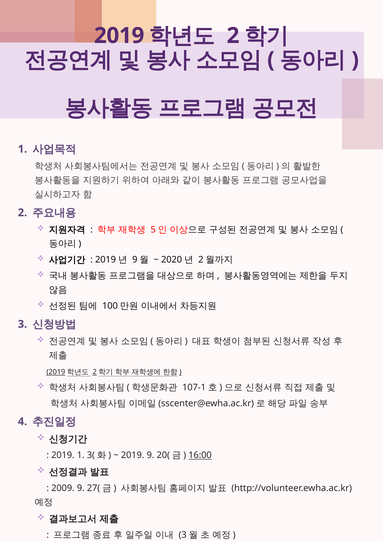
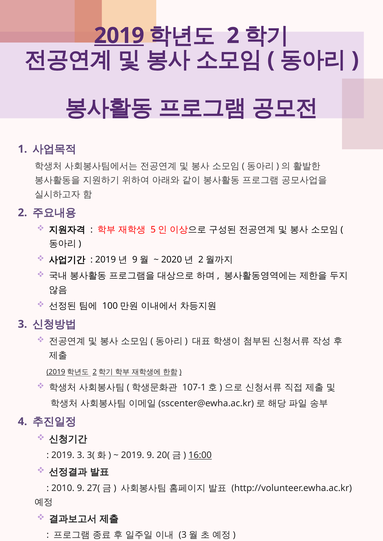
2019 at (119, 36) underline: none -> present
2019 1: 1 -> 3
2009: 2009 -> 2010
